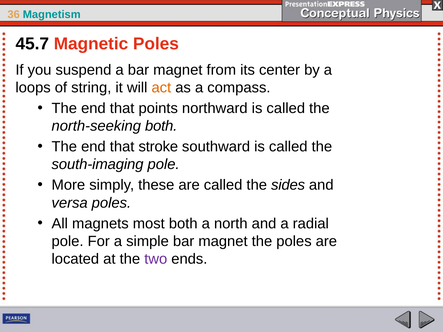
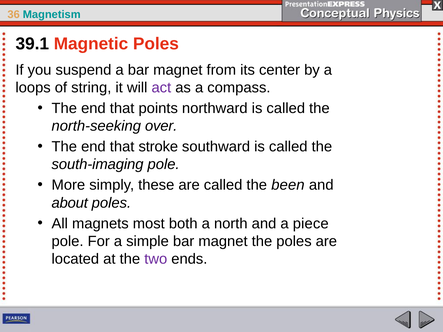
45.7: 45.7 -> 39.1
act colour: orange -> purple
north-seeking both: both -> over
sides: sides -> been
versa: versa -> about
radial: radial -> piece
